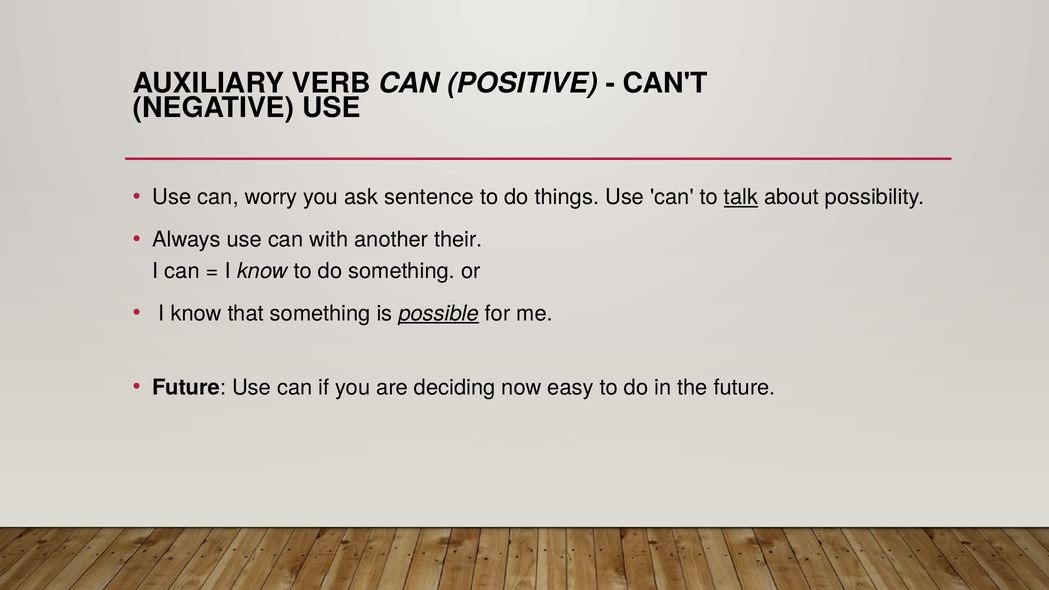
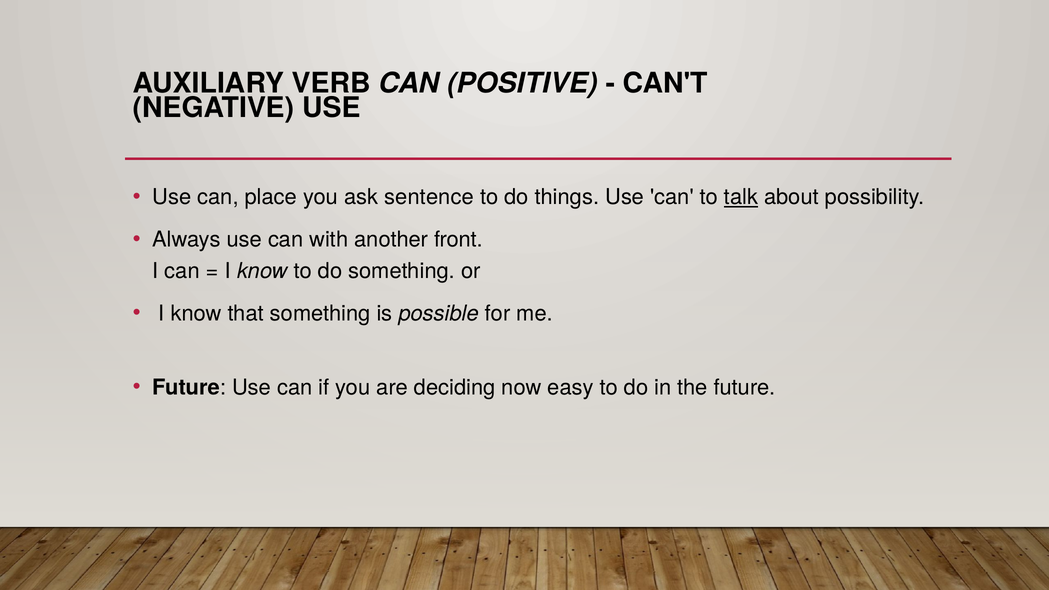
worry: worry -> place
their: their -> front
possible underline: present -> none
